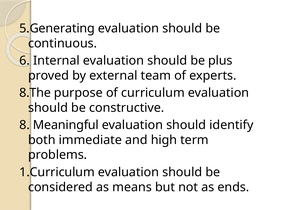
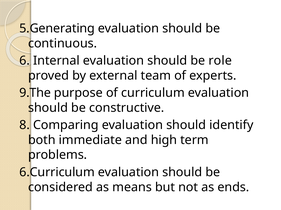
plus: plus -> role
8.The: 8.The -> 9.The
Meaningful: Meaningful -> Comparing
1.Curriculum: 1.Curriculum -> 6.Curriculum
